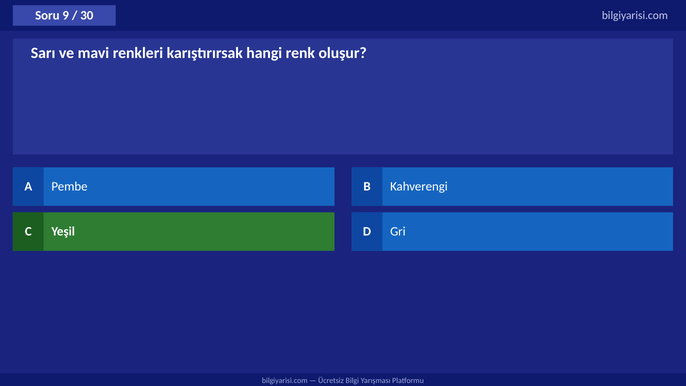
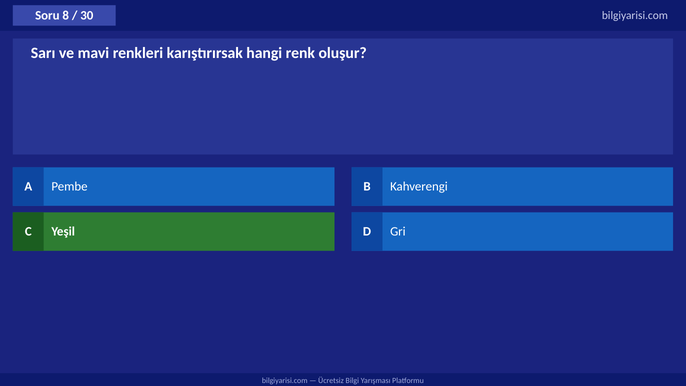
9: 9 -> 8
